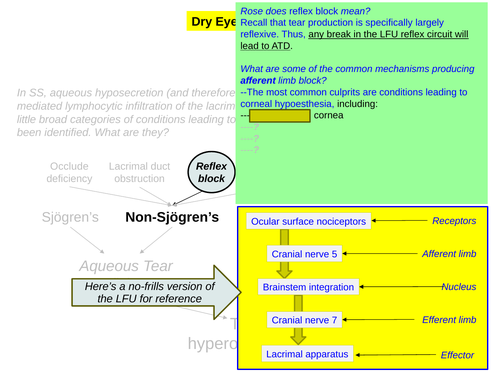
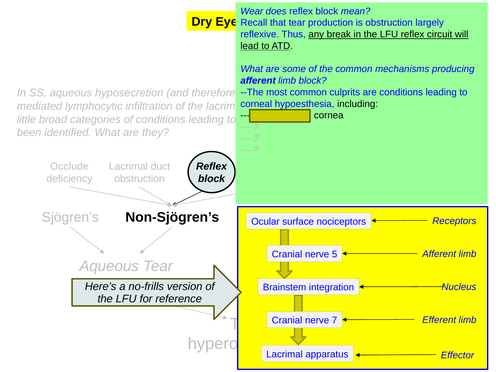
Rose: Rose -> Wear
is specifically: specifically -> obstruction
